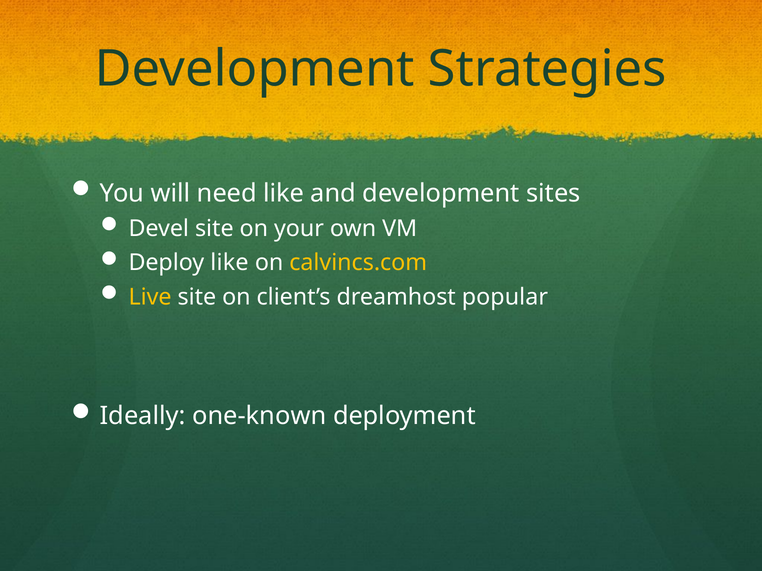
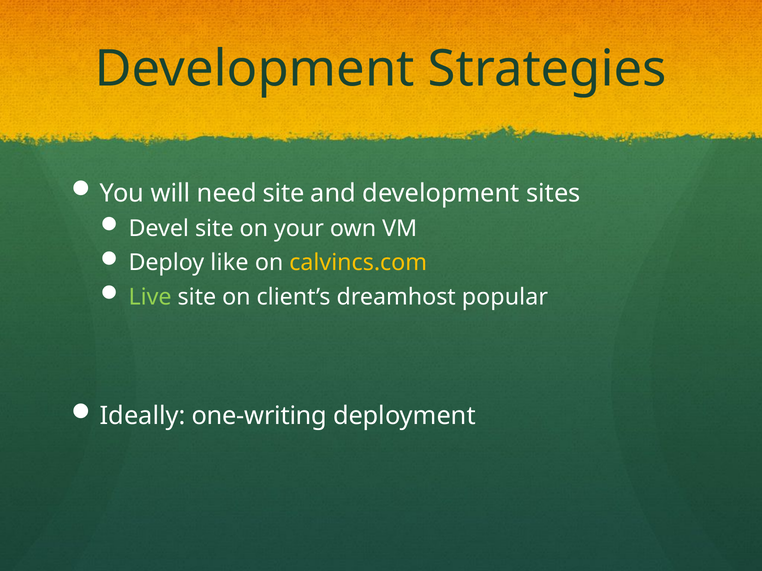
need like: like -> site
Live colour: yellow -> light green
one-known: one-known -> one-writing
